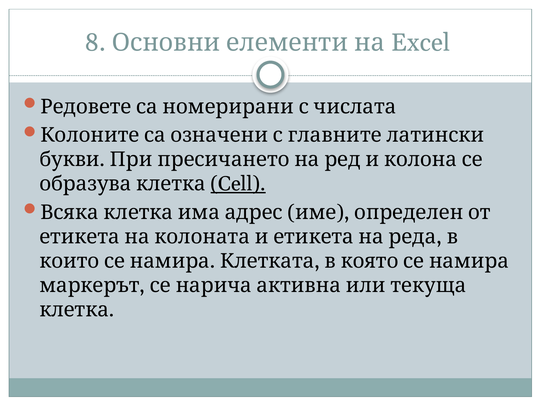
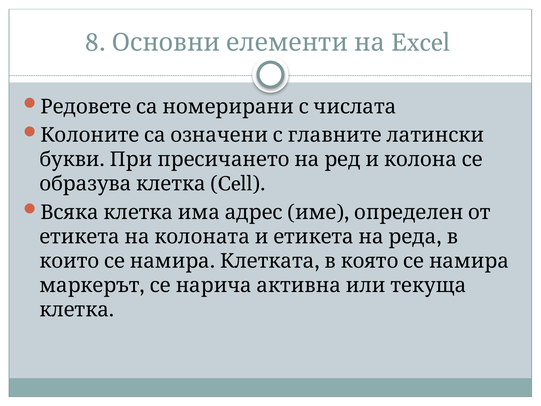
Cell underline: present -> none
